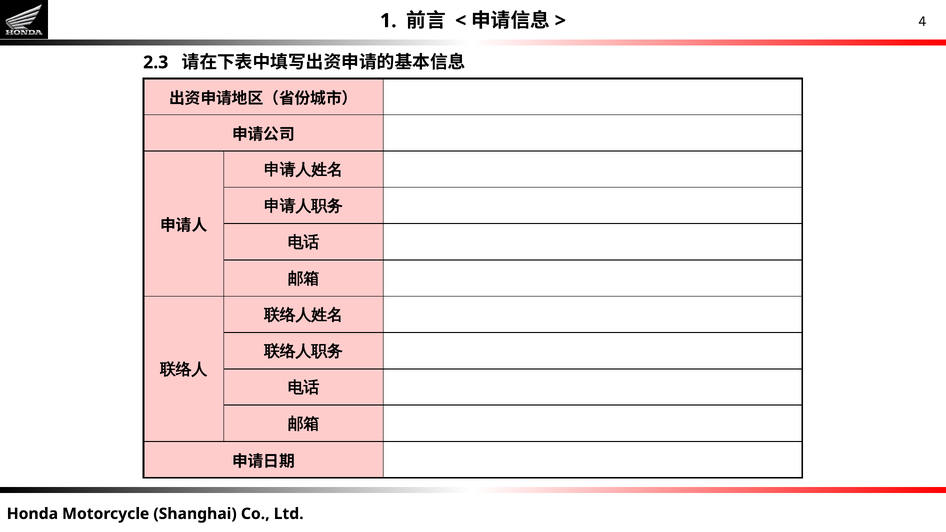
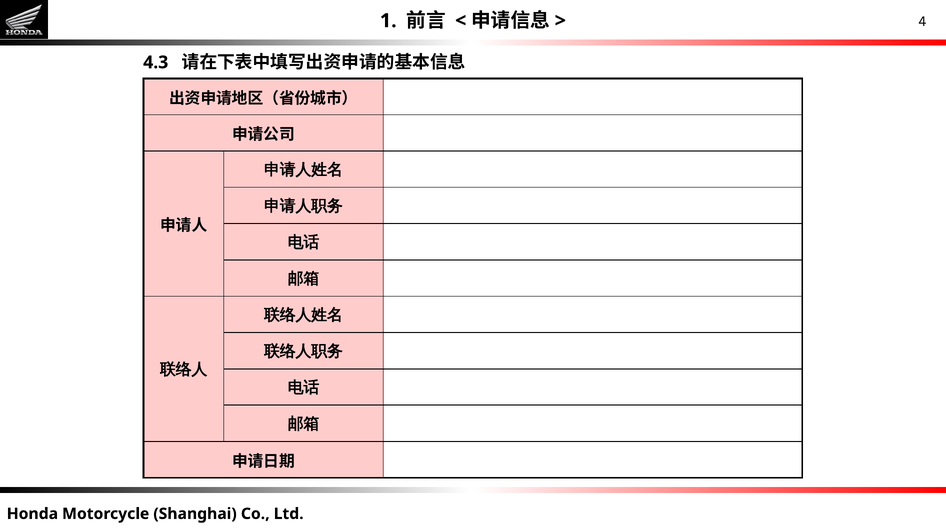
2.3: 2.3 -> 4.3
